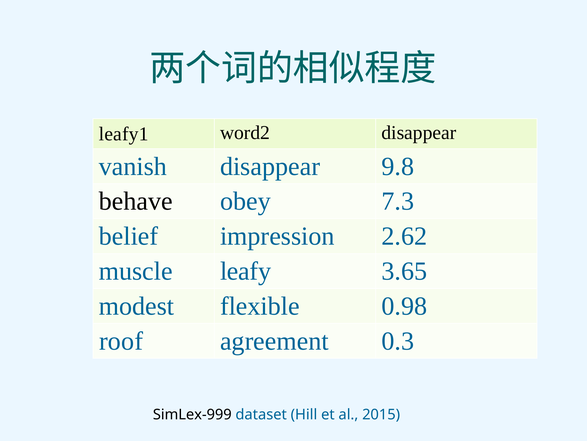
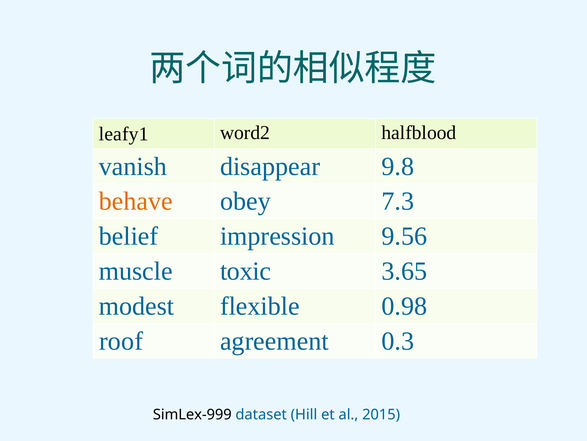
word2 disappear: disappear -> halfblood
behave colour: black -> orange
2.62: 2.62 -> 9.56
leafy: leafy -> toxic
